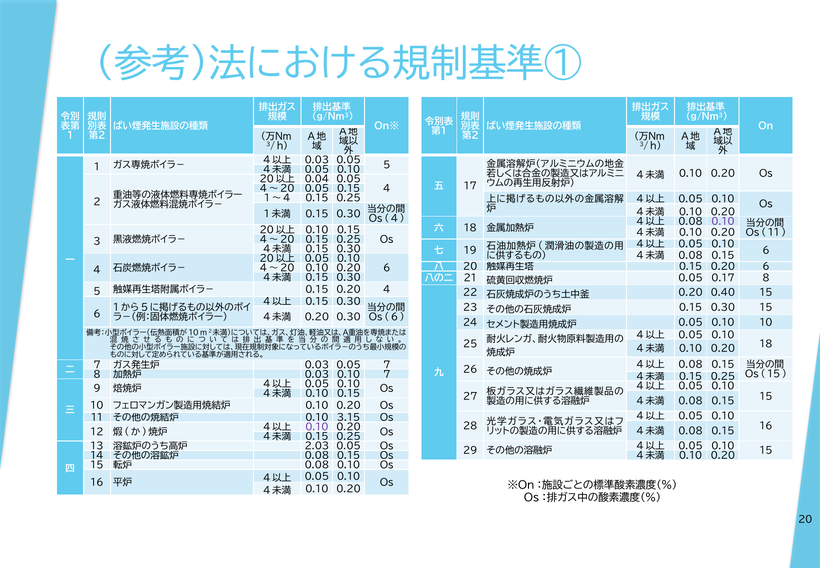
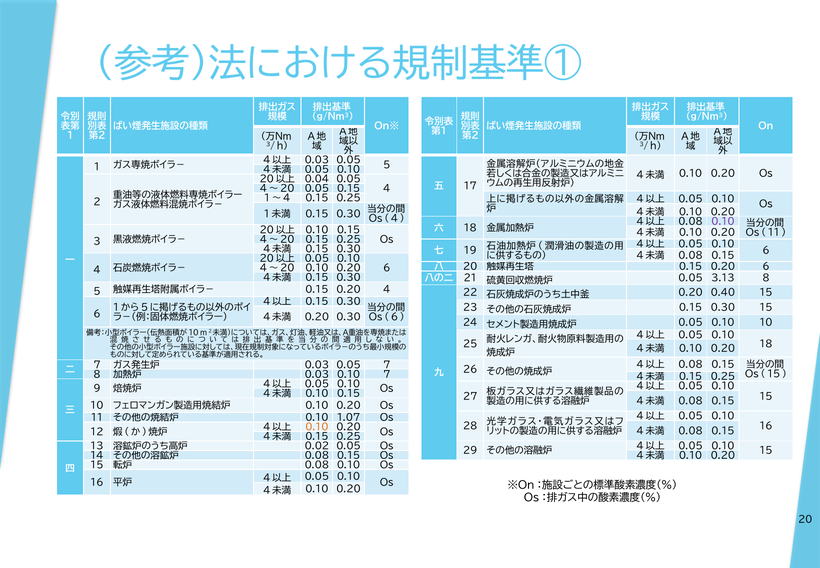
0.17: 0.17 -> 3.13
3.15: 3.15 -> 1.07
0.10 at (317, 427) colour: purple -> orange
2.03: 2.03 -> 0.02
